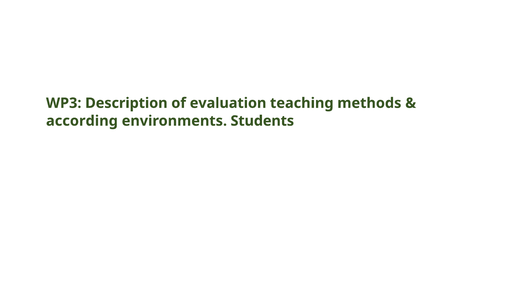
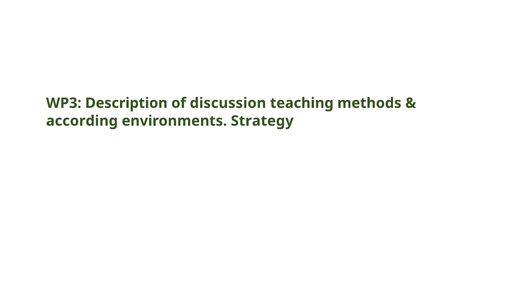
evaluation: evaluation -> discussion
Students: Students -> Strategy
